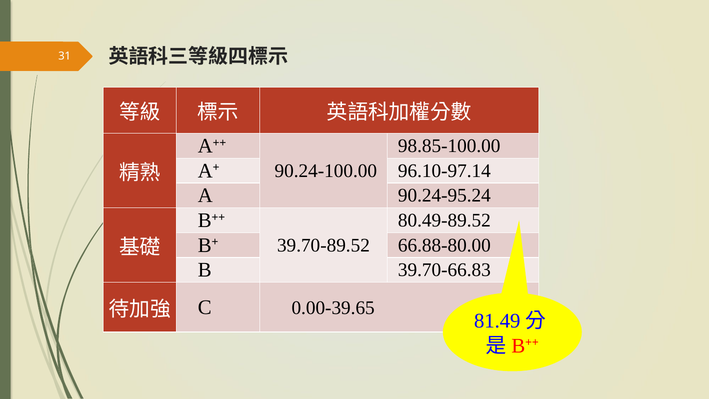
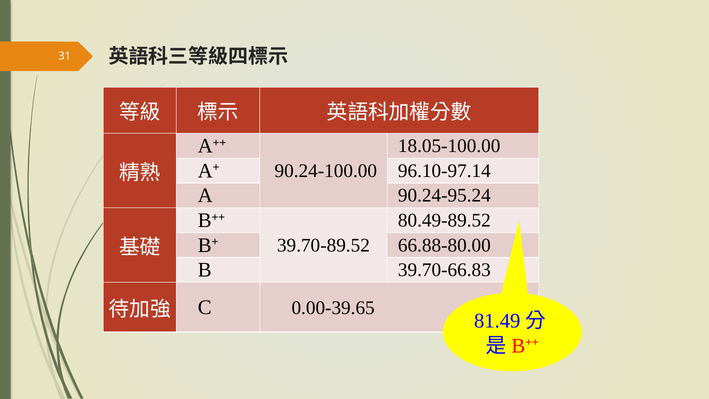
98.85-100.00: 98.85-100.00 -> 18.05-100.00
